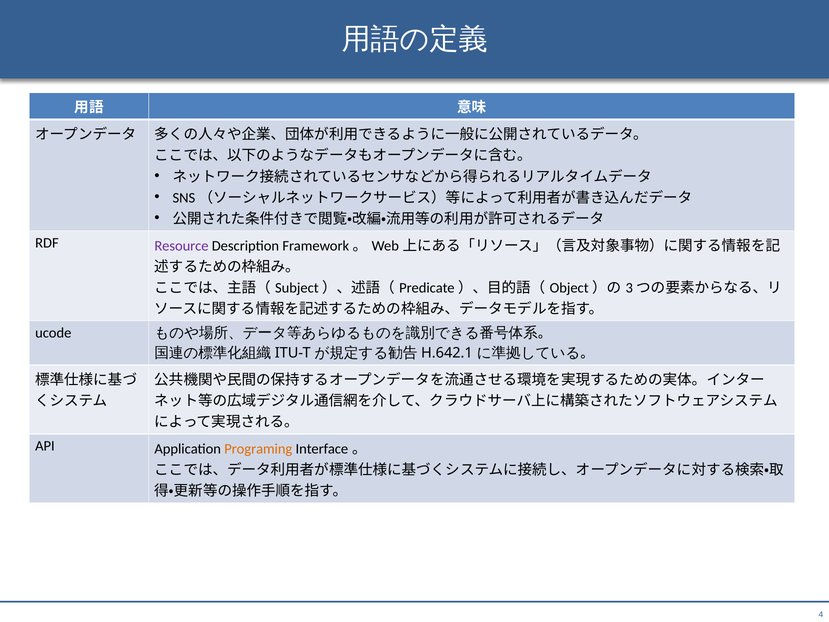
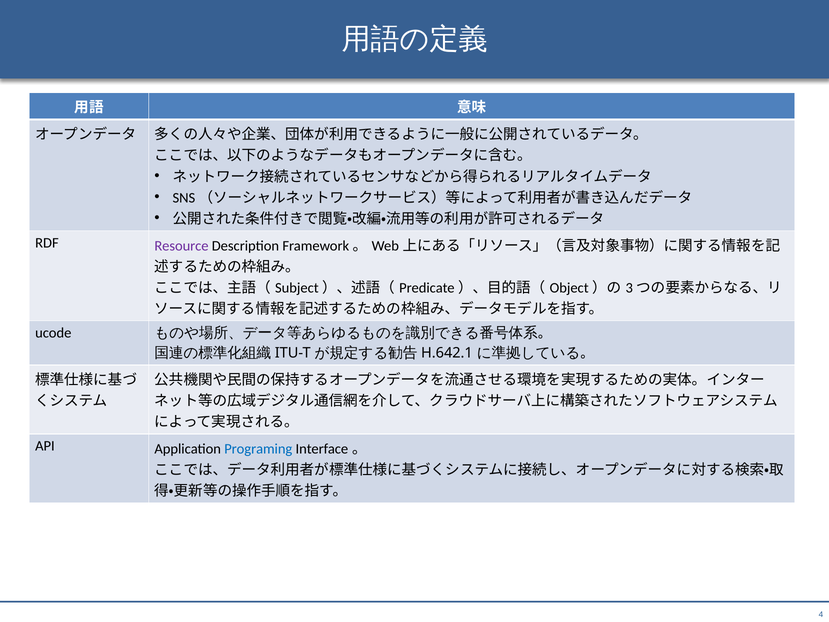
Programing colour: orange -> blue
